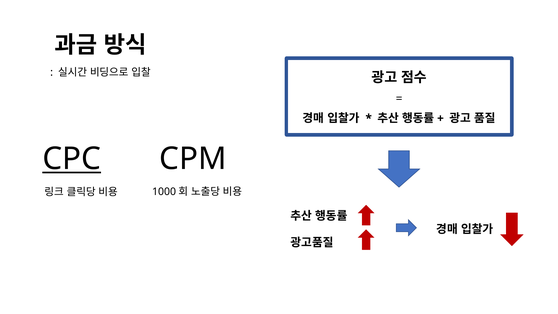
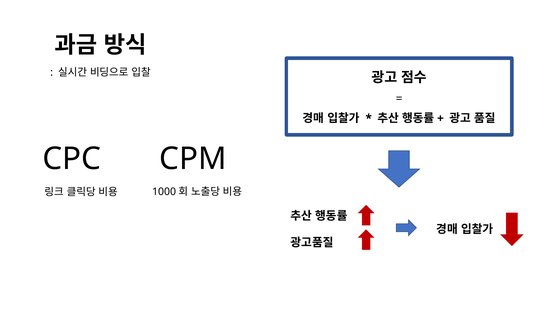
CPC underline: present -> none
